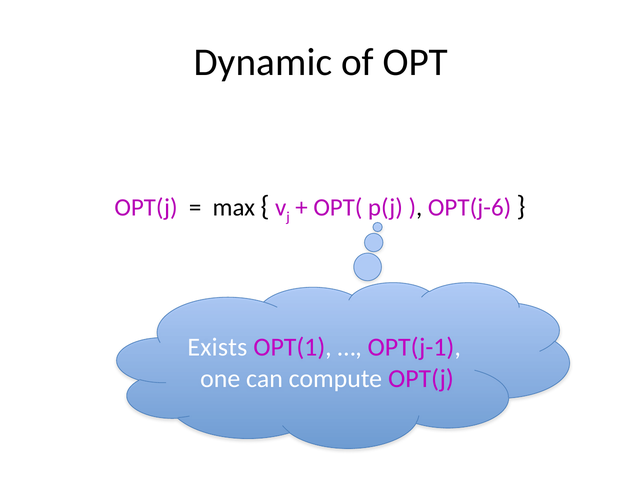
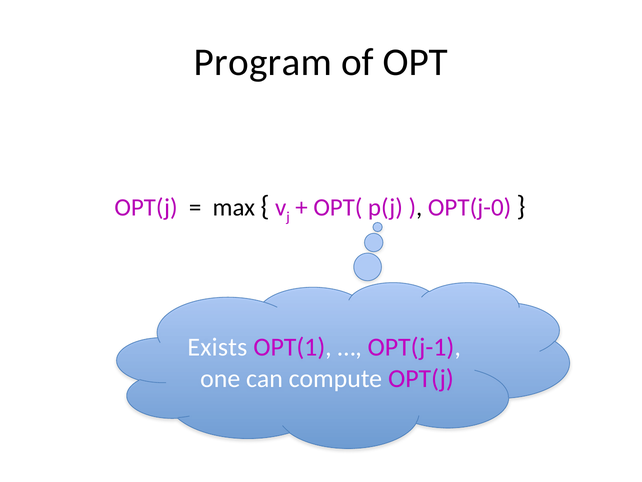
Dynamic: Dynamic -> Program
OPT(j-6: OPT(j-6 -> OPT(j-0
